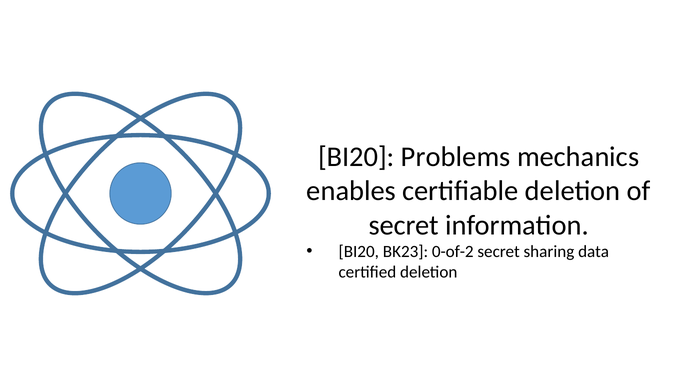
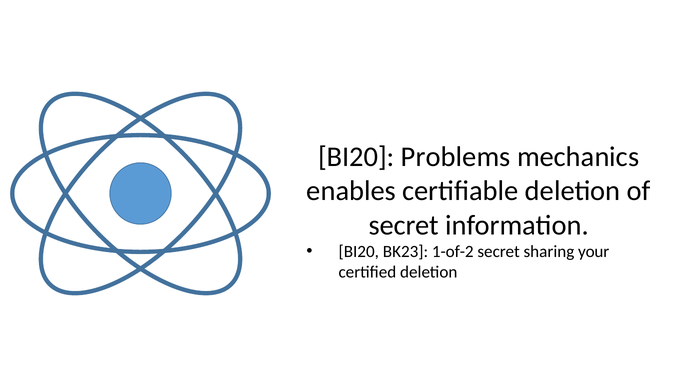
0-of-2: 0-of-2 -> 1-of-2
data: data -> your
